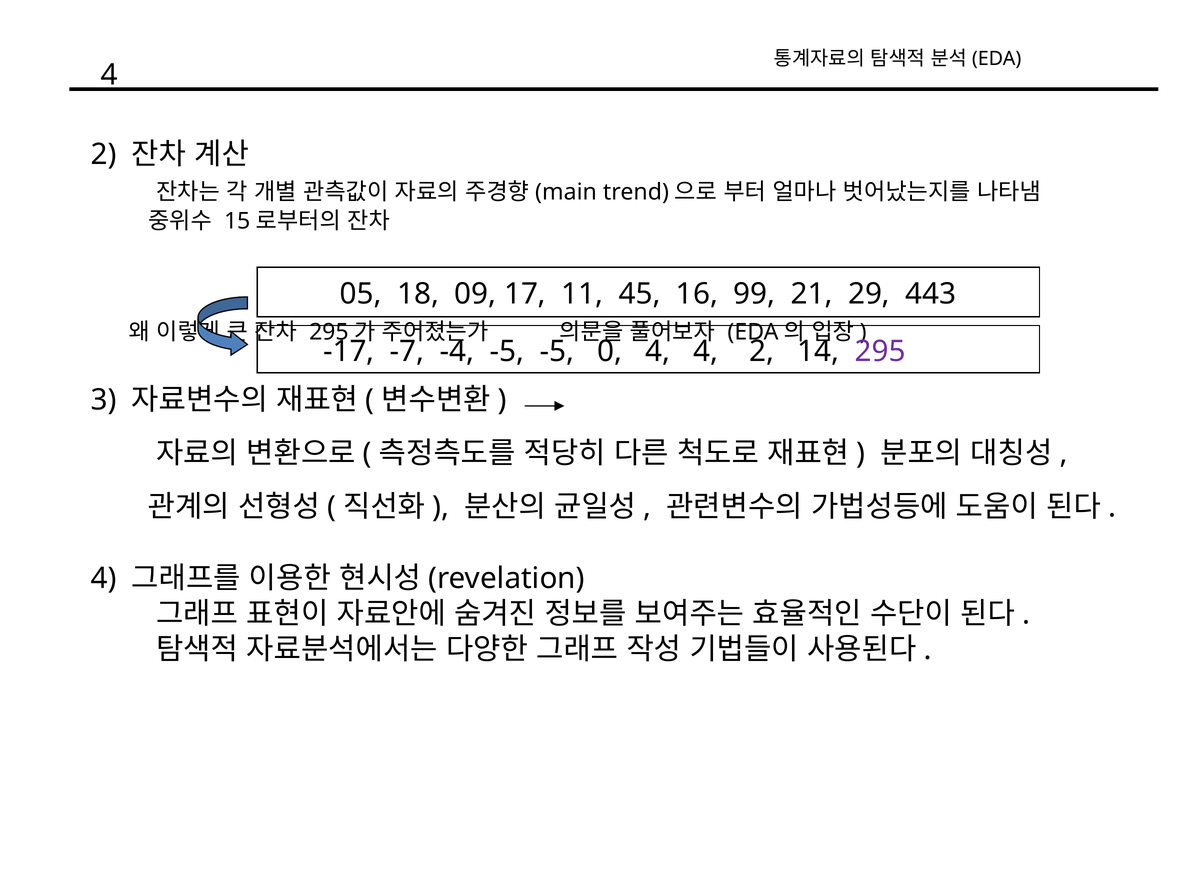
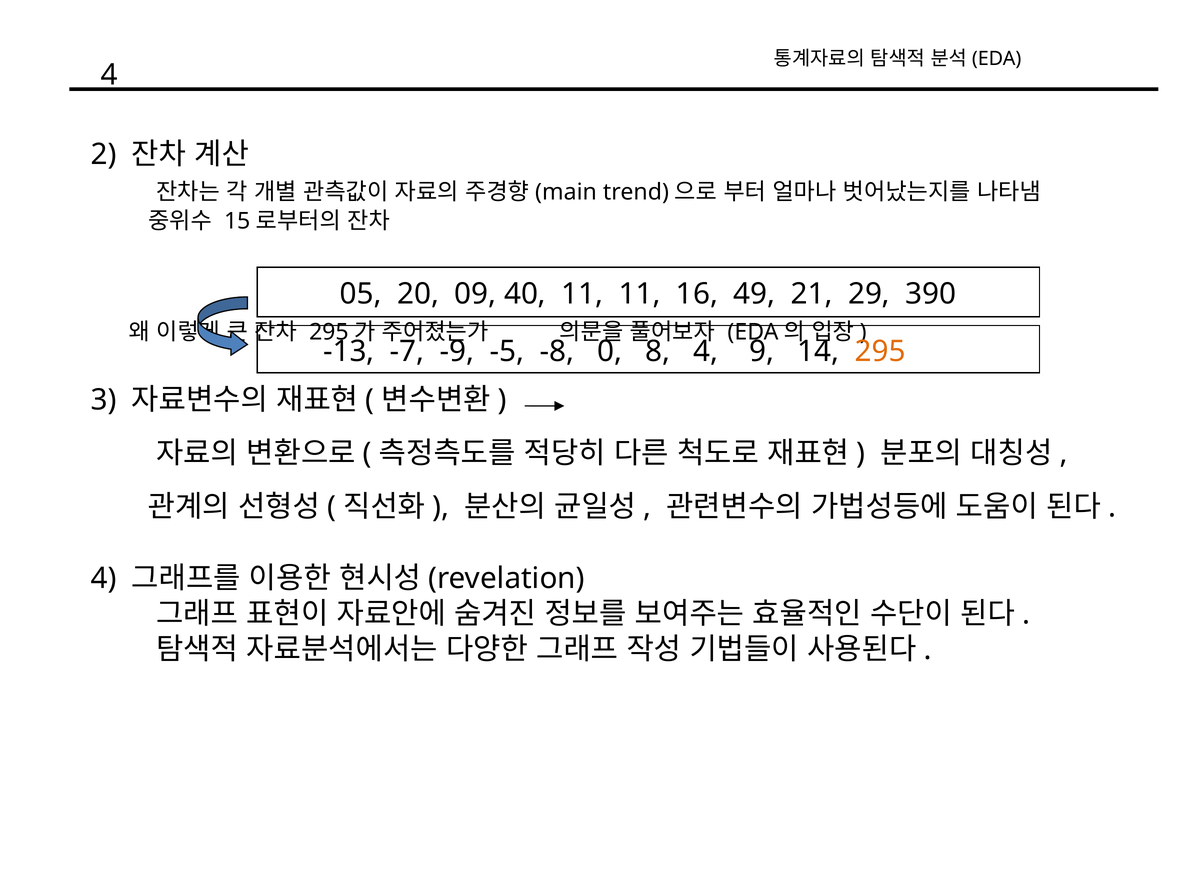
18: 18 -> 20
17: 17 -> 40
11 45: 45 -> 11
99: 99 -> 49
443: 443 -> 390
-17: -17 -> -13
-4: -4 -> -9
-5 -5: -5 -> -8
0 4: 4 -> 8
4 2: 2 -> 9
295 colour: purple -> orange
